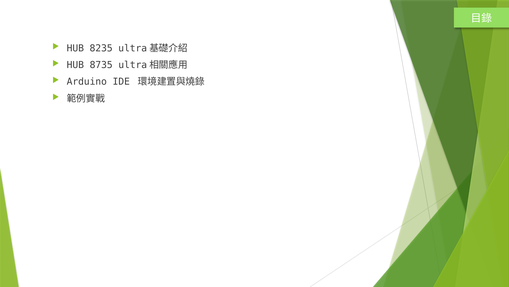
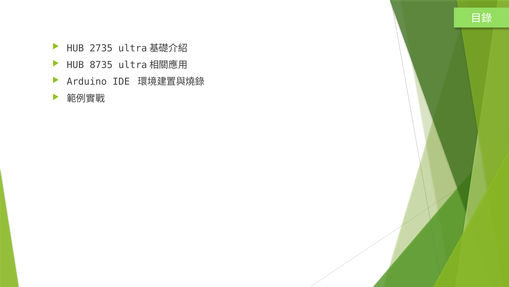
8235: 8235 -> 2735
